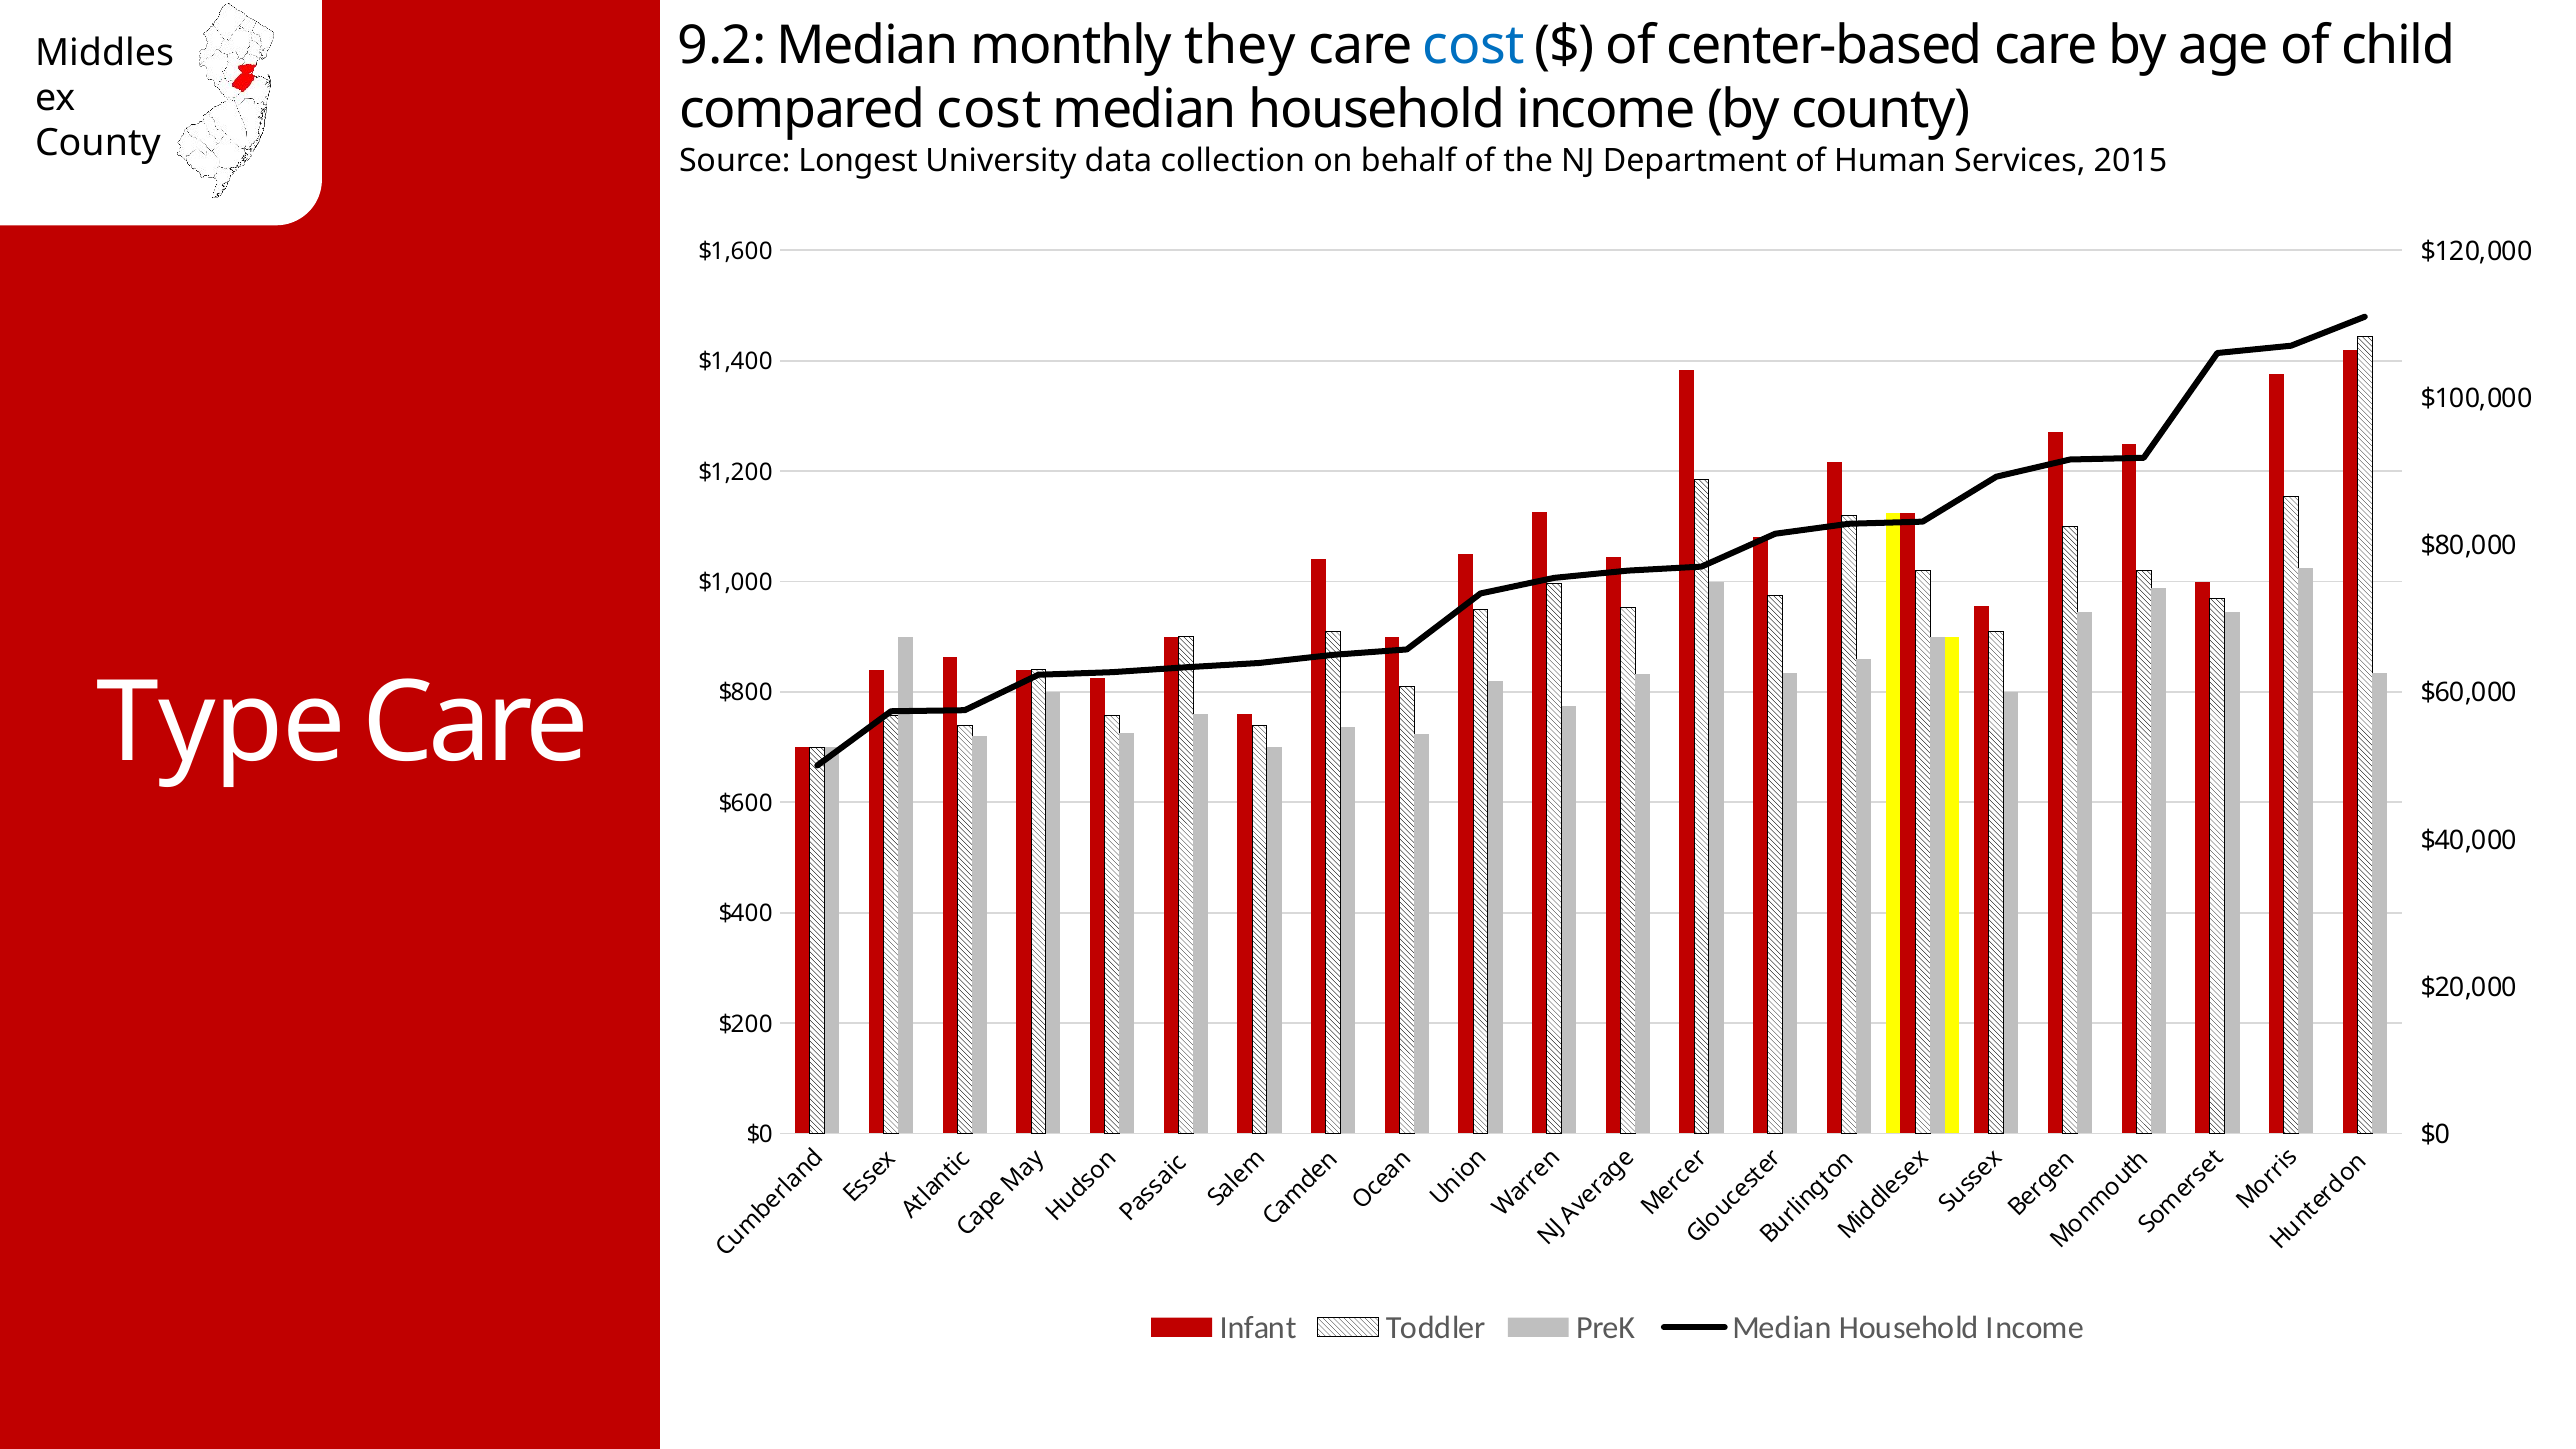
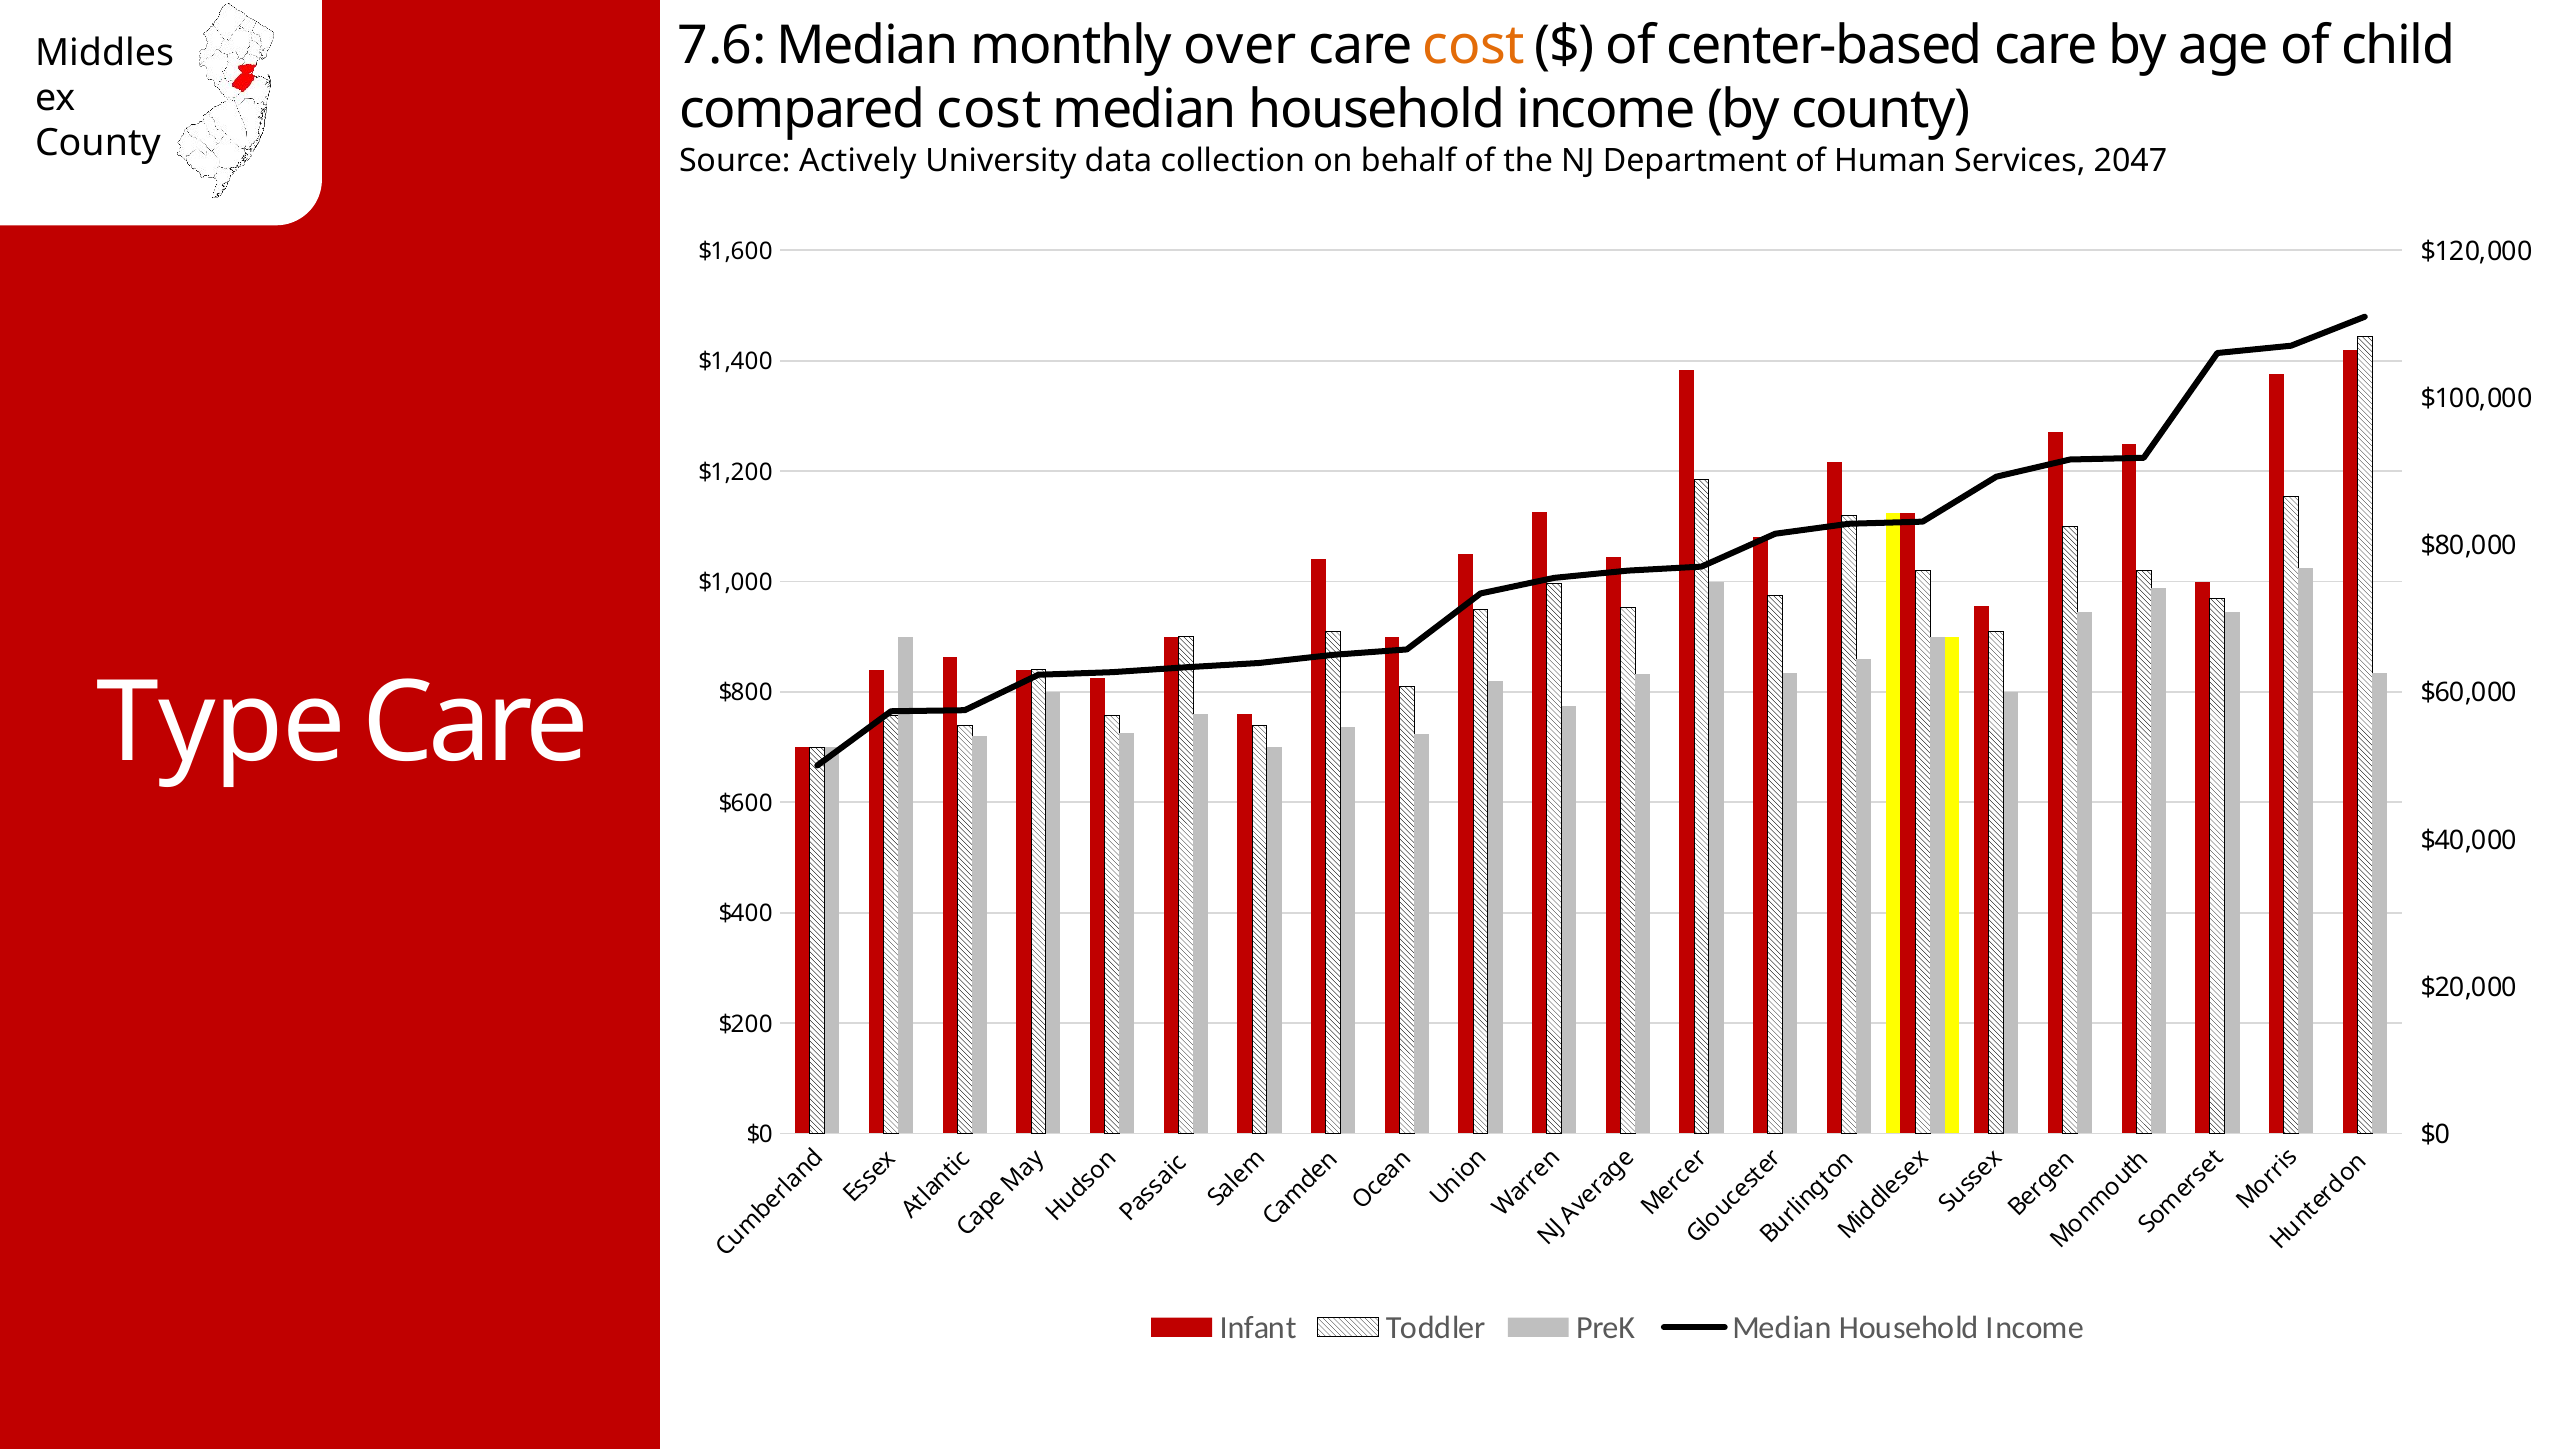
9.2: 9.2 -> 7.6
they: they -> over
cost at (1474, 45) colour: blue -> orange
Longest: Longest -> Actively
2015: 2015 -> 2047
